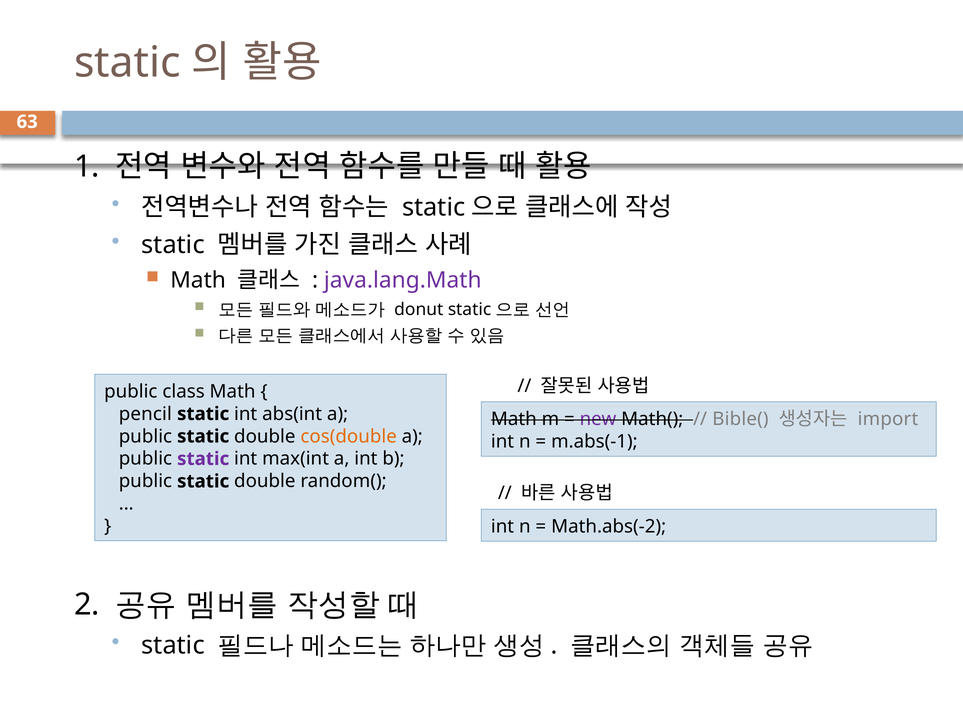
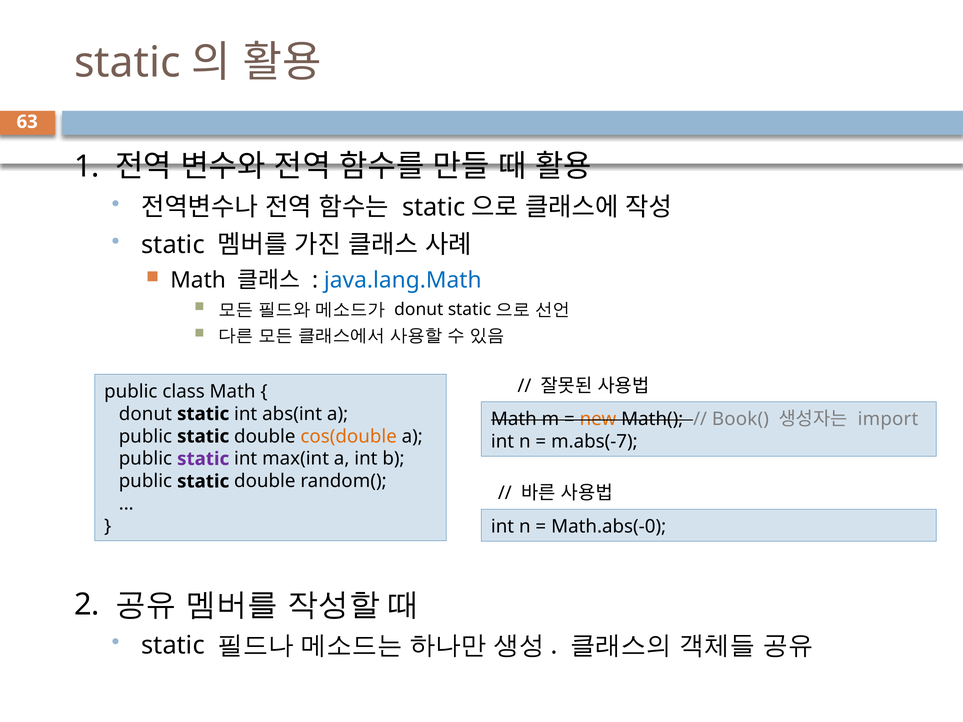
java.lang.Math colour: purple -> blue
pencil at (145, 414): pencil -> donut
new colour: purple -> orange
Bible(: Bible( -> Book(
m.abs(-1: m.abs(-1 -> m.abs(-7
Math.abs(-2: Math.abs(-2 -> Math.abs(-0
